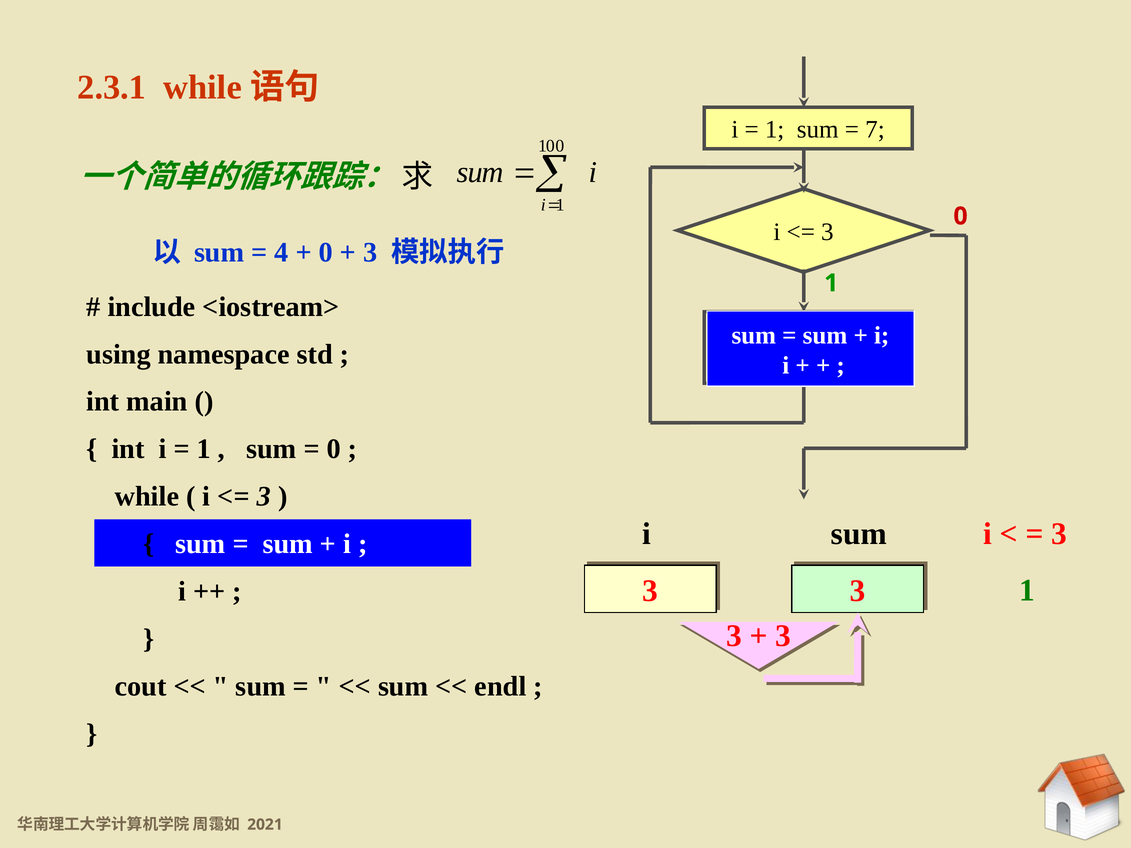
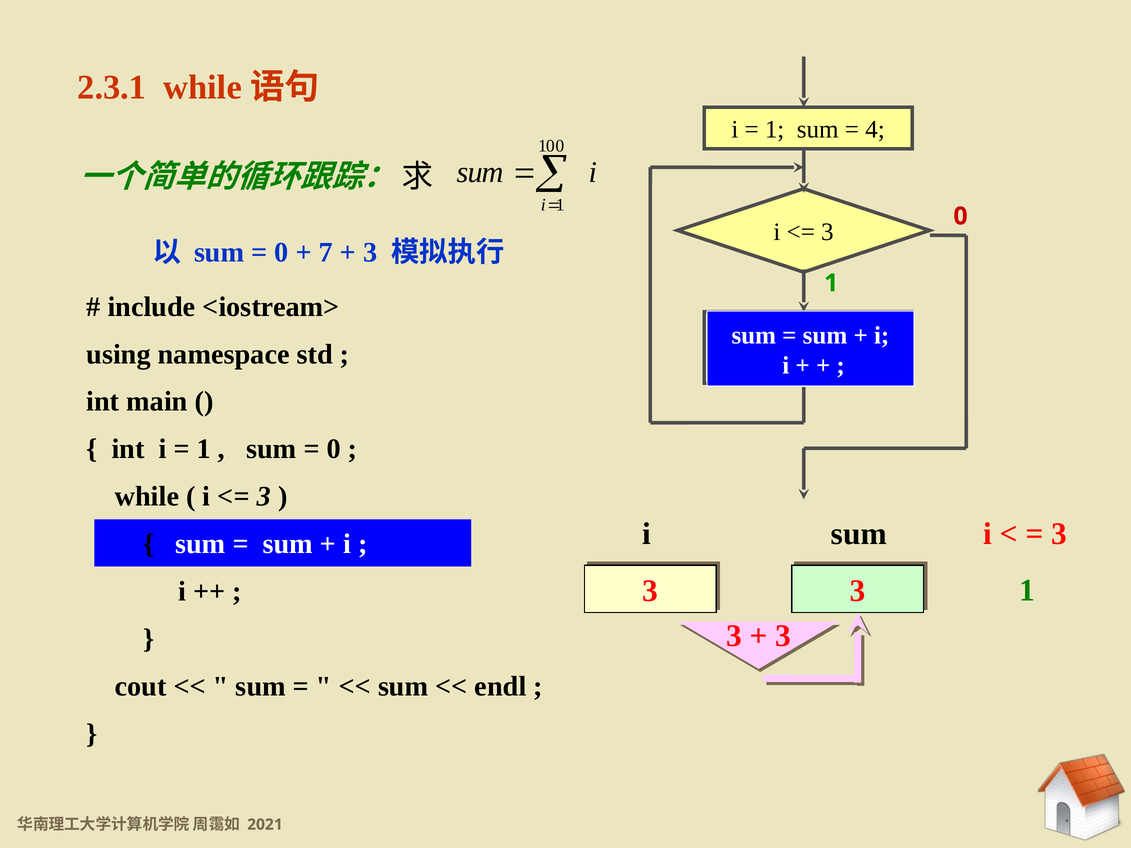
7: 7 -> 4
4 at (282, 252): 4 -> 0
0 at (326, 252): 0 -> 7
